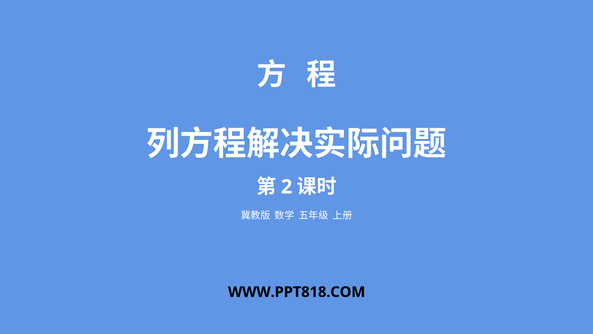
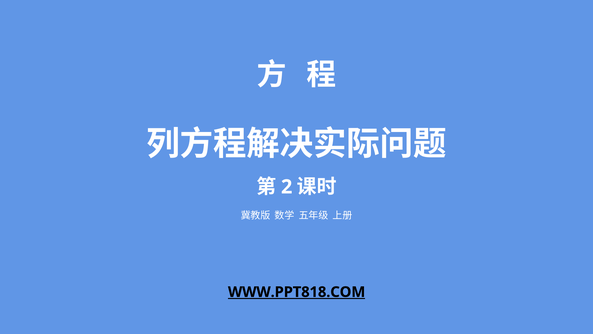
WWW.PPT818.COM underline: none -> present
